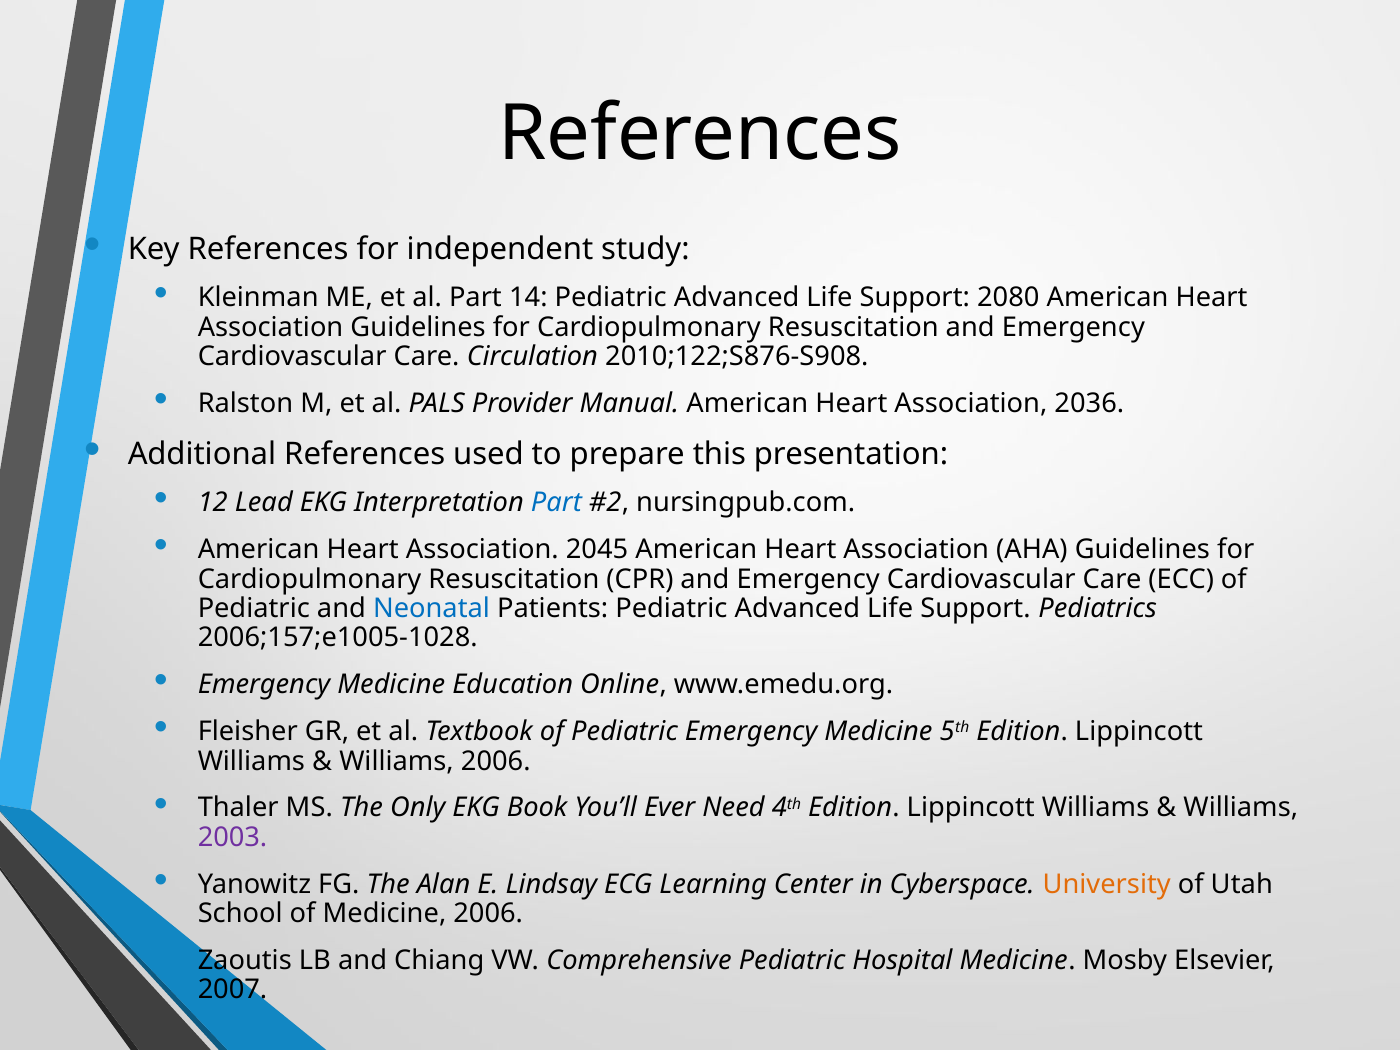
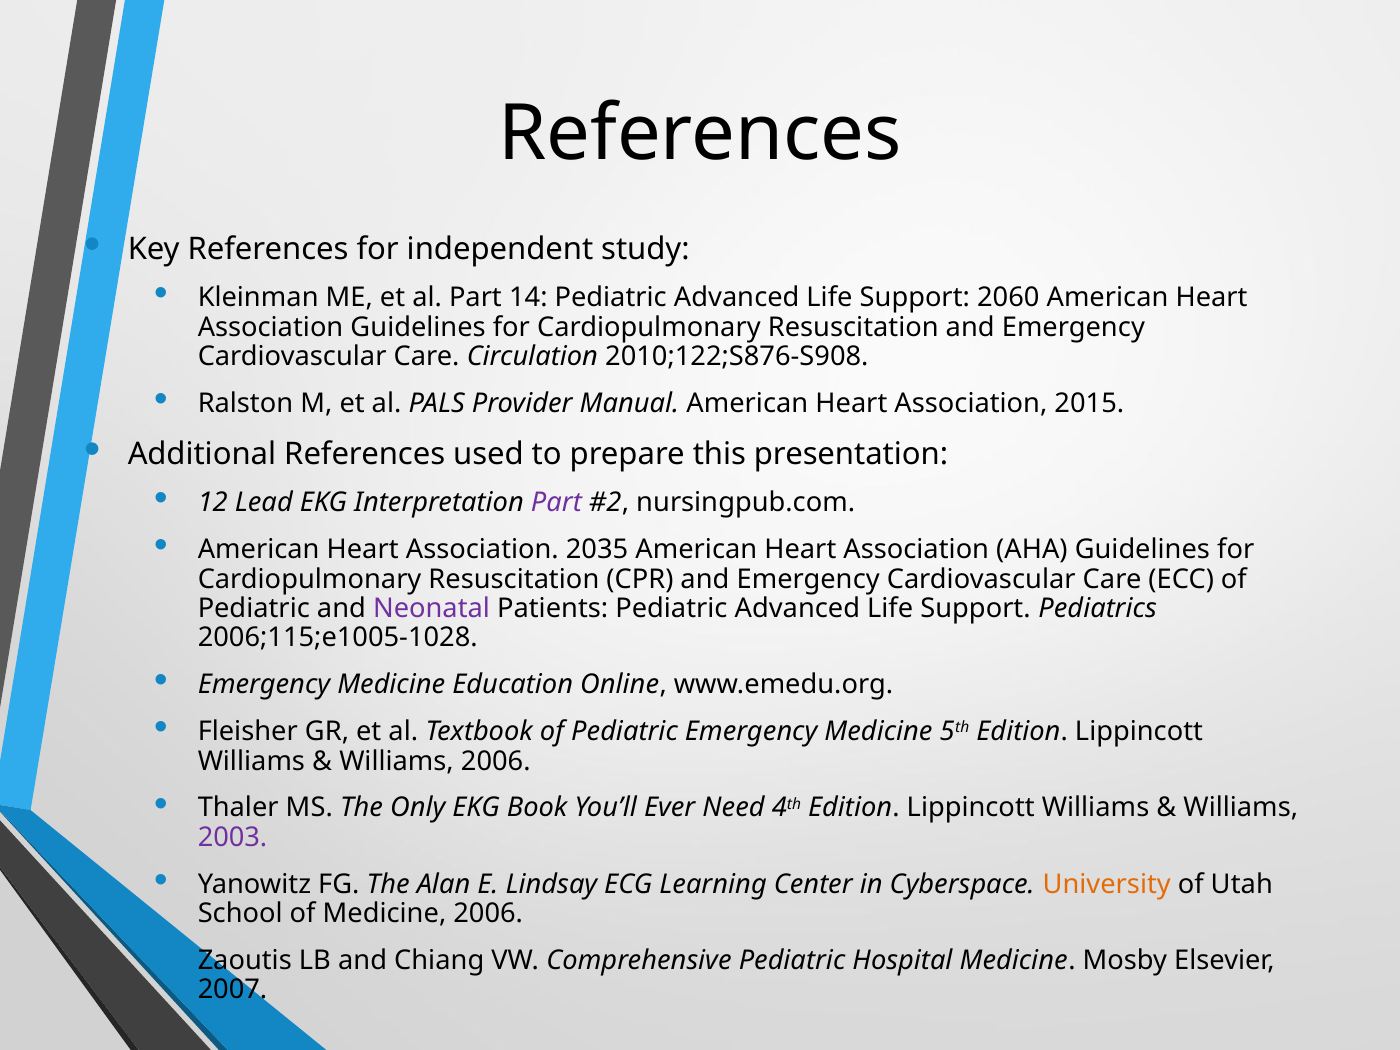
2080: 2080 -> 2060
2036: 2036 -> 2015
Part at (556, 503) colour: blue -> purple
2045: 2045 -> 2035
Neonatal colour: blue -> purple
2006;157;e1005-1028: 2006;157;e1005-1028 -> 2006;115;e1005-1028
